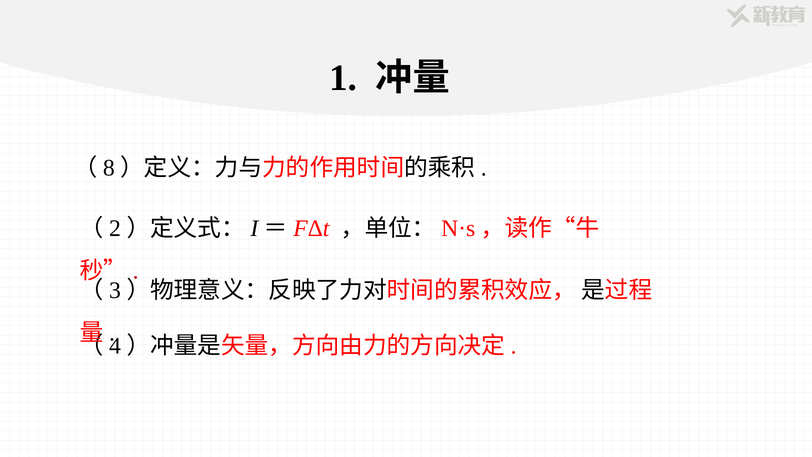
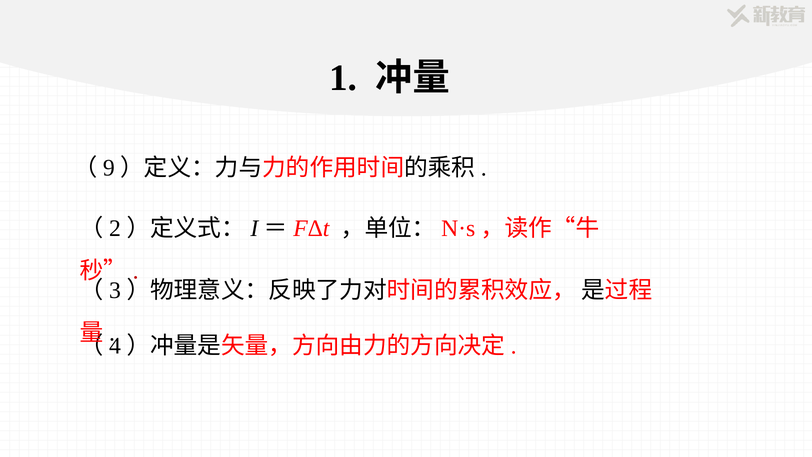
8: 8 -> 9
